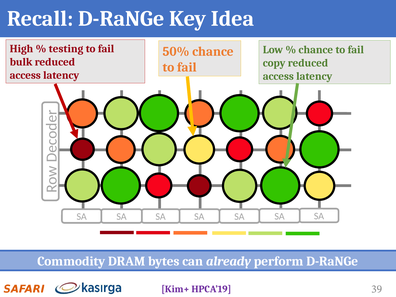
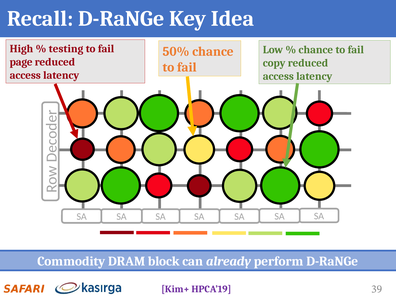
bulk: bulk -> page
bytes: bytes -> block
